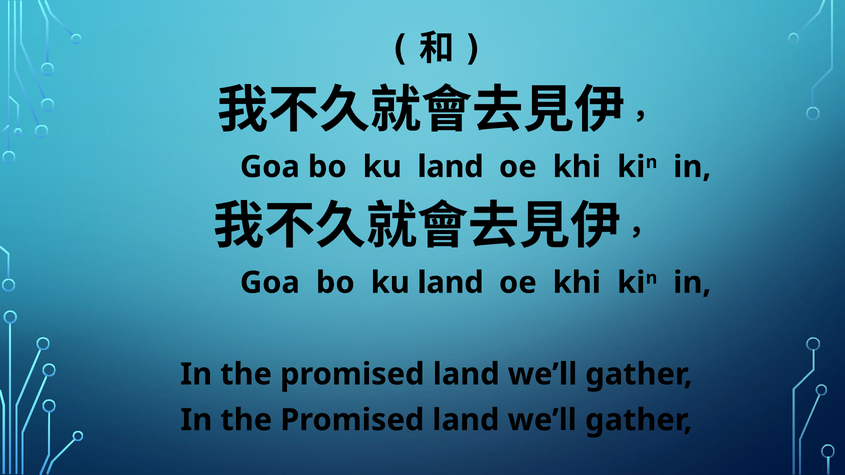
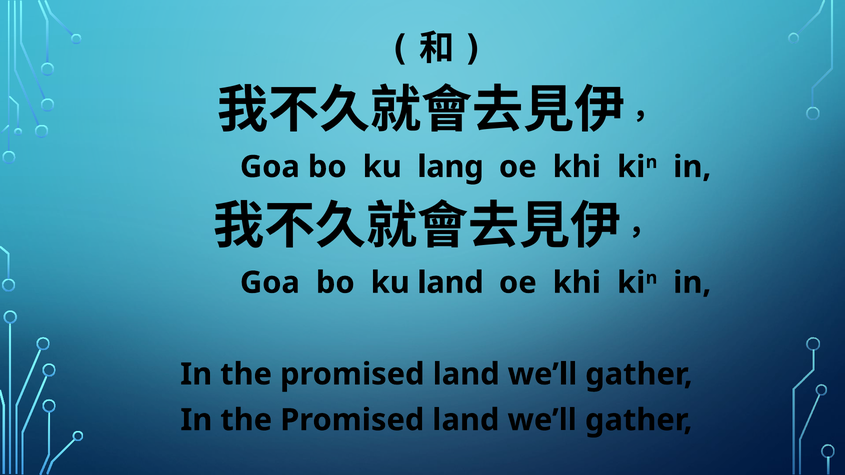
land at (451, 167): land -> lang
